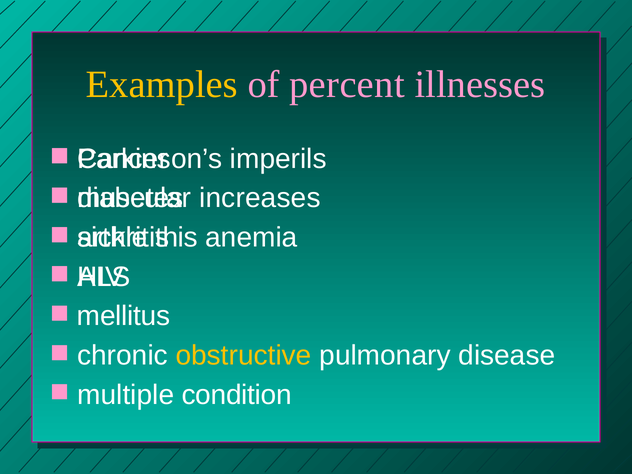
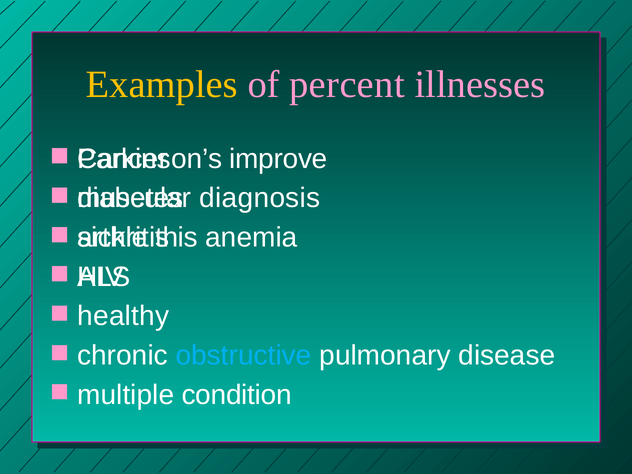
imperils: imperils -> improve
increases: increases -> diagnosis
mellitus: mellitus -> healthy
obstructive colour: yellow -> light blue
